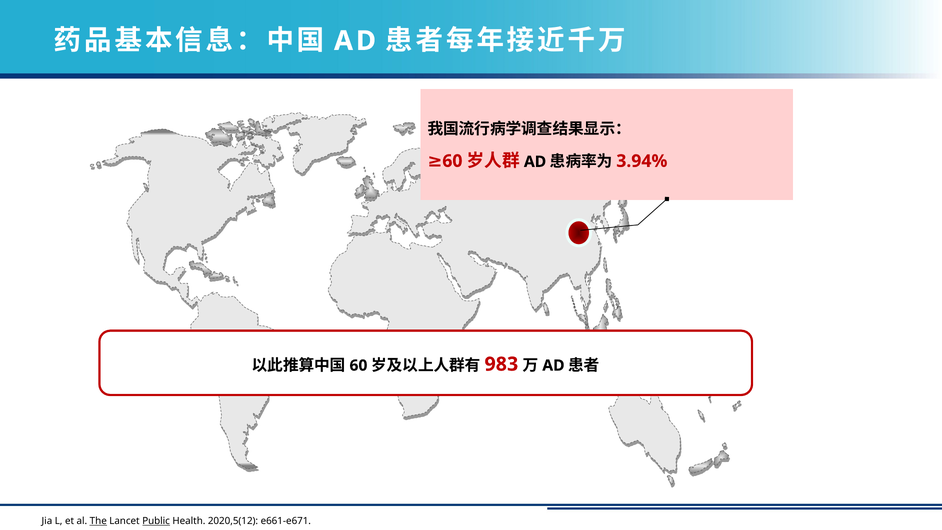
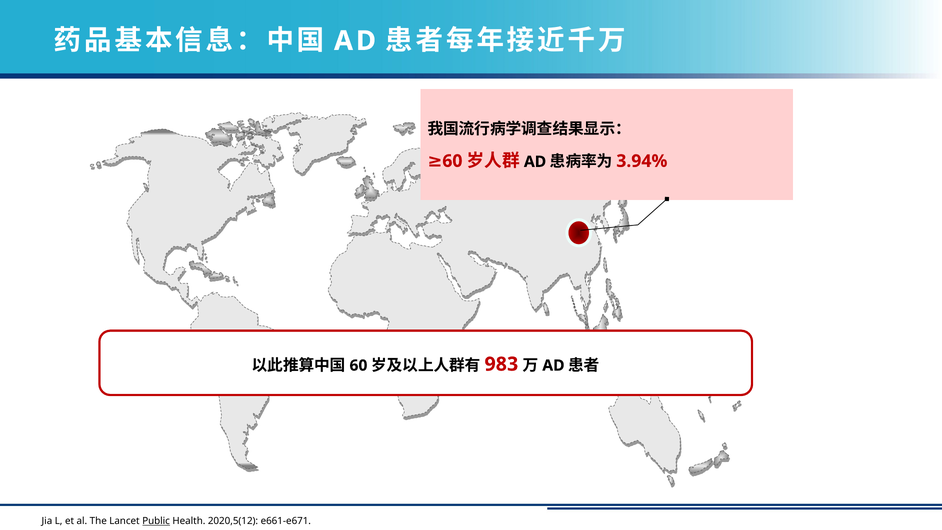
The underline: present -> none
